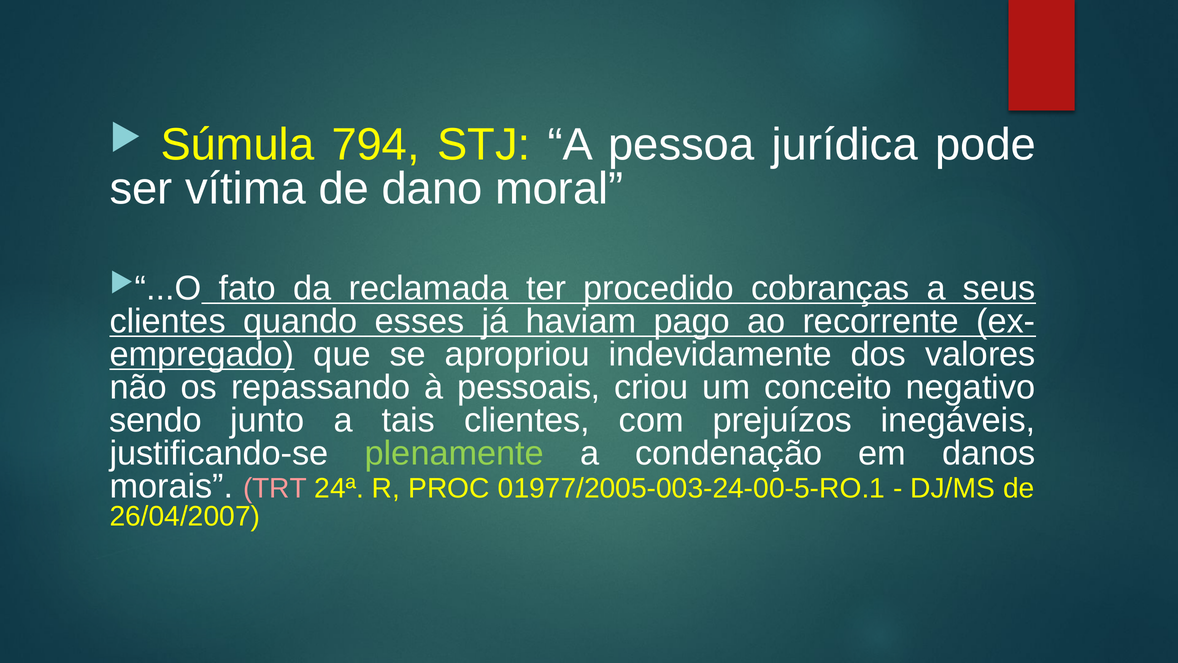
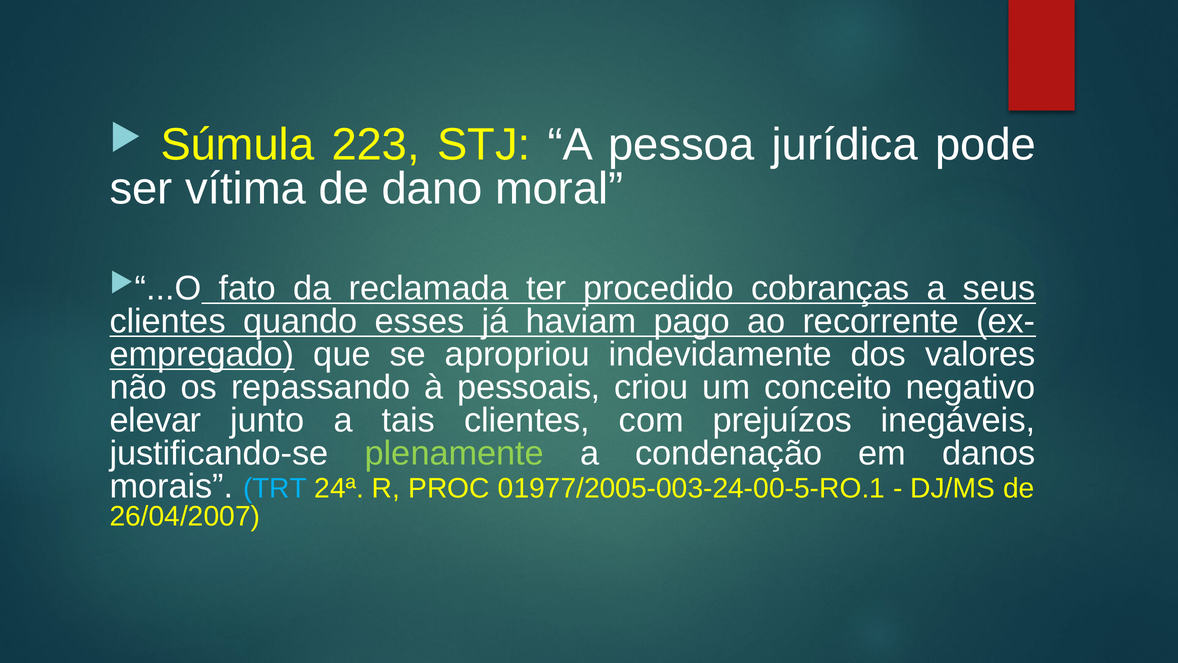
794: 794 -> 223
sendo: sendo -> elevar
TRT colour: pink -> light blue
